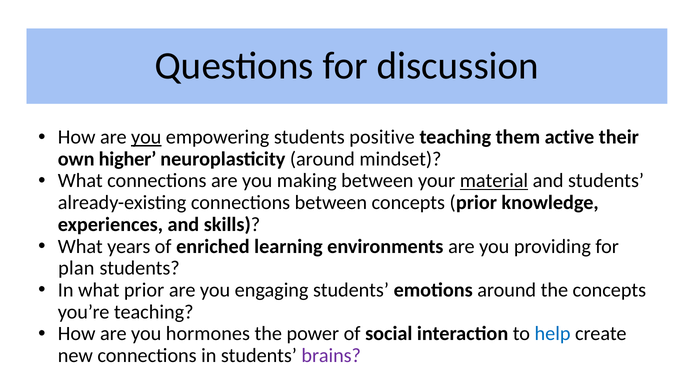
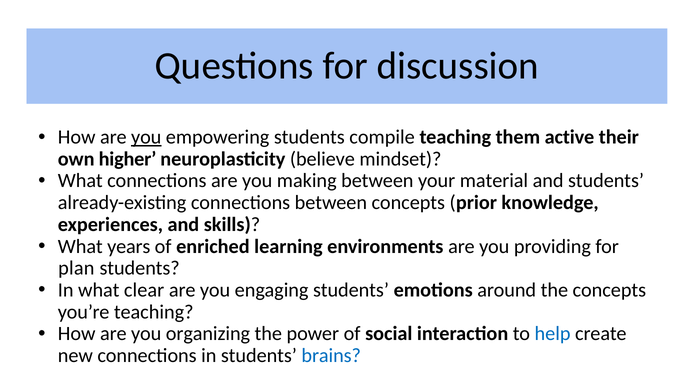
positive: positive -> compile
neuroplasticity around: around -> believe
material underline: present -> none
what prior: prior -> clear
hormones: hormones -> organizing
brains colour: purple -> blue
